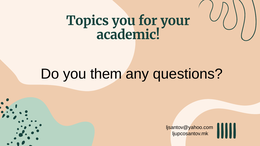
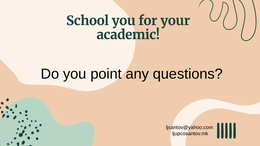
Topics: Topics -> School
them: them -> point
